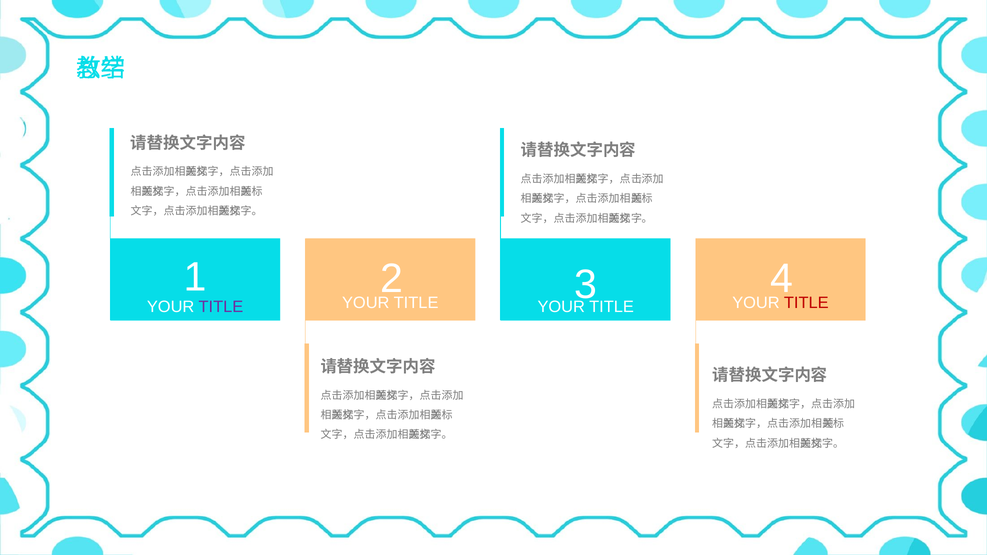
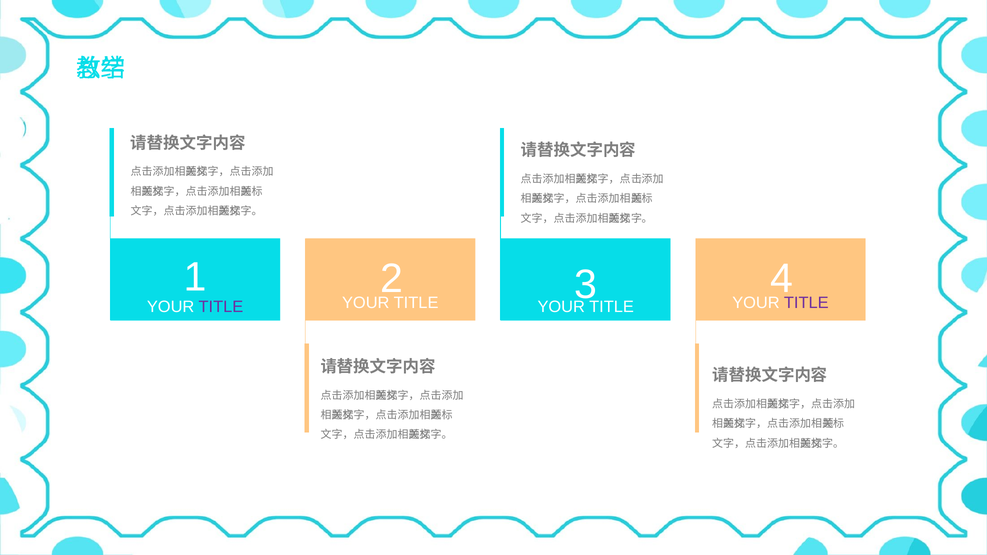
TITLE at (806, 303) colour: red -> purple
